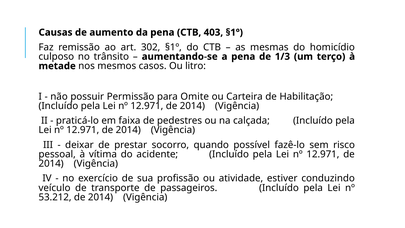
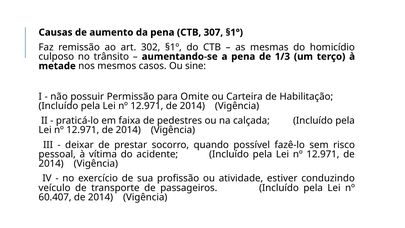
403: 403 -> 307
litro: litro -> sine
53.212: 53.212 -> 60.407
